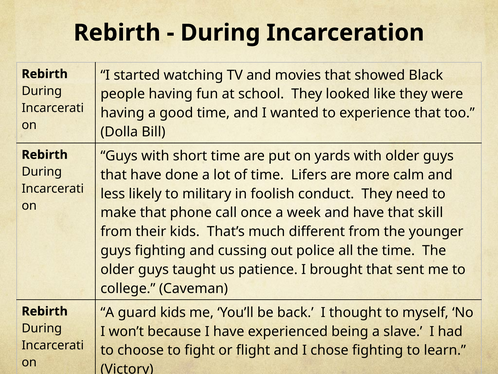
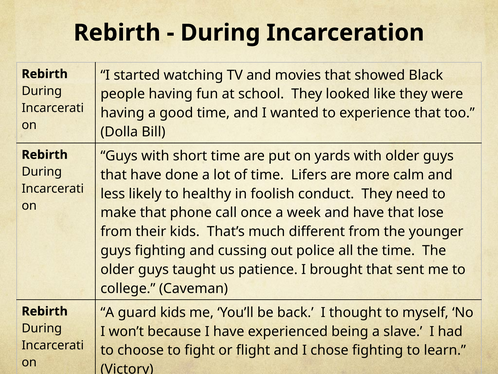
military: military -> healthy
skill: skill -> lose
